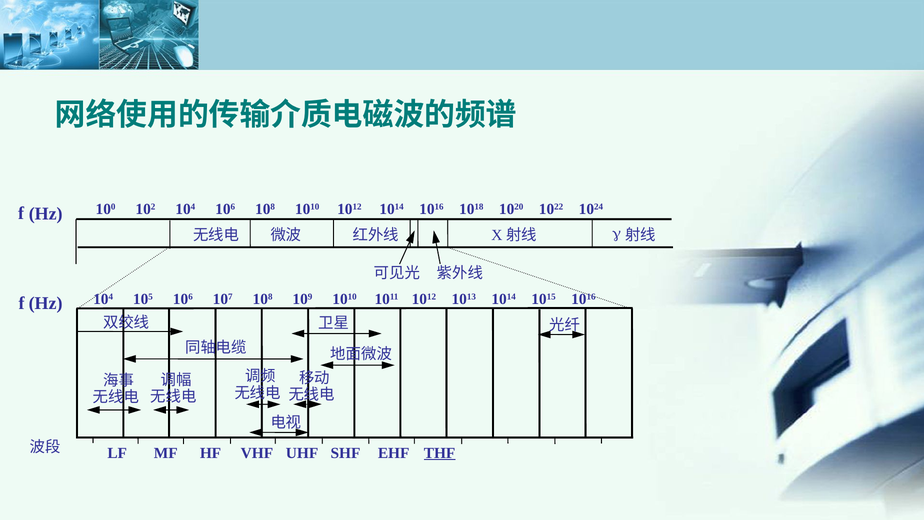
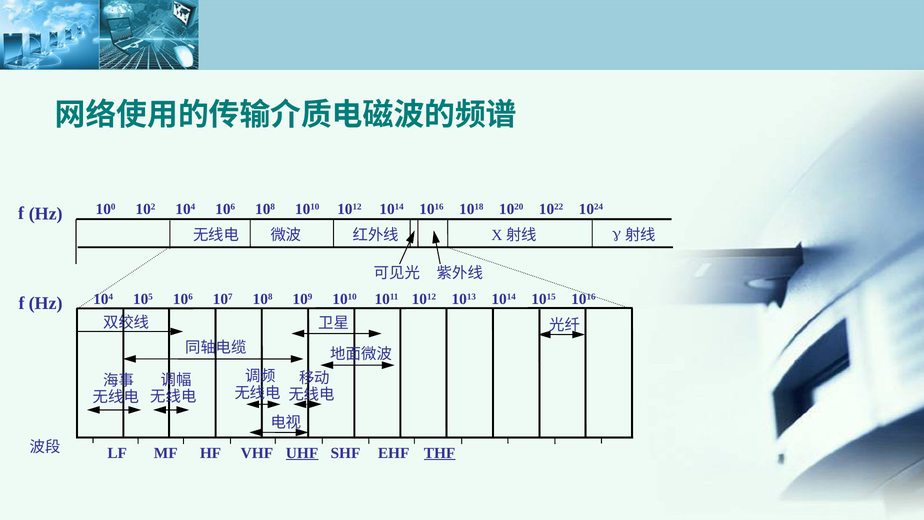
UHF underline: none -> present
